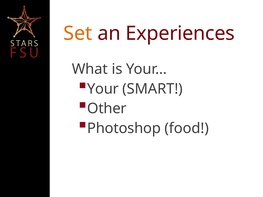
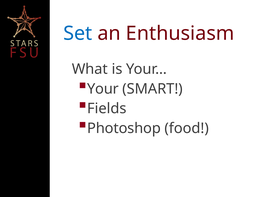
Set colour: orange -> blue
Experiences: Experiences -> Enthusiasm
Other: Other -> Fields
